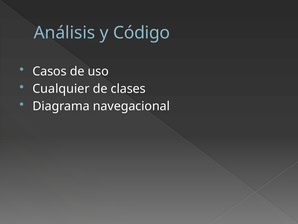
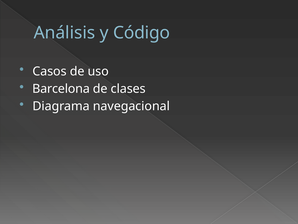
Cualquier: Cualquier -> Barcelona
